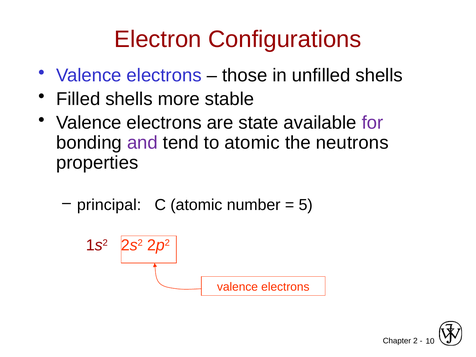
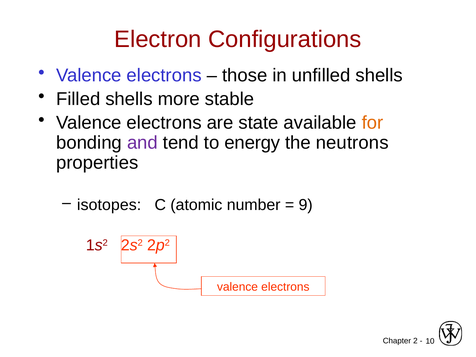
for colour: purple -> orange
to atomic: atomic -> energy
principal: principal -> isotopes
5: 5 -> 9
